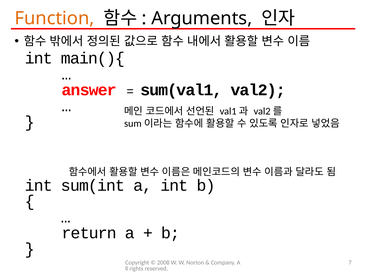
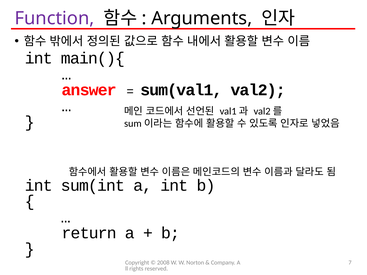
Function colour: orange -> purple
